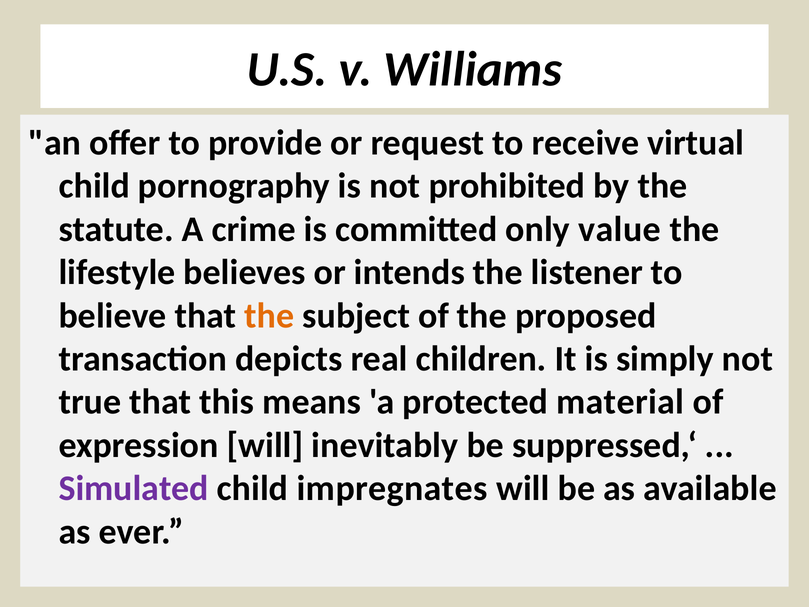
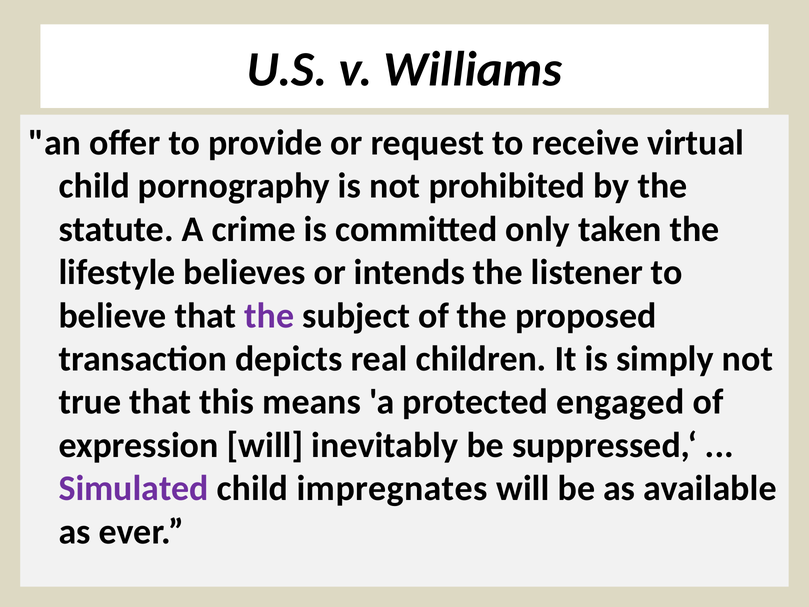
value: value -> taken
the at (269, 316) colour: orange -> purple
material: material -> engaged
